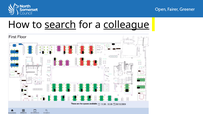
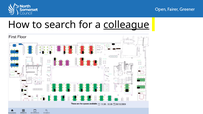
search underline: present -> none
